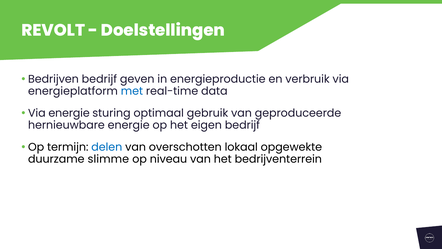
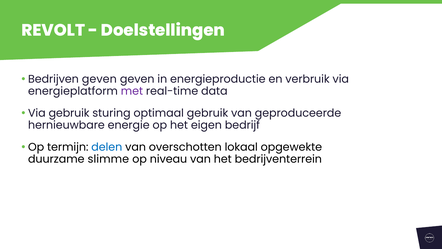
Bedrijven bedrijf: bedrijf -> geven
met colour: blue -> purple
Via energie: energie -> gebruik
